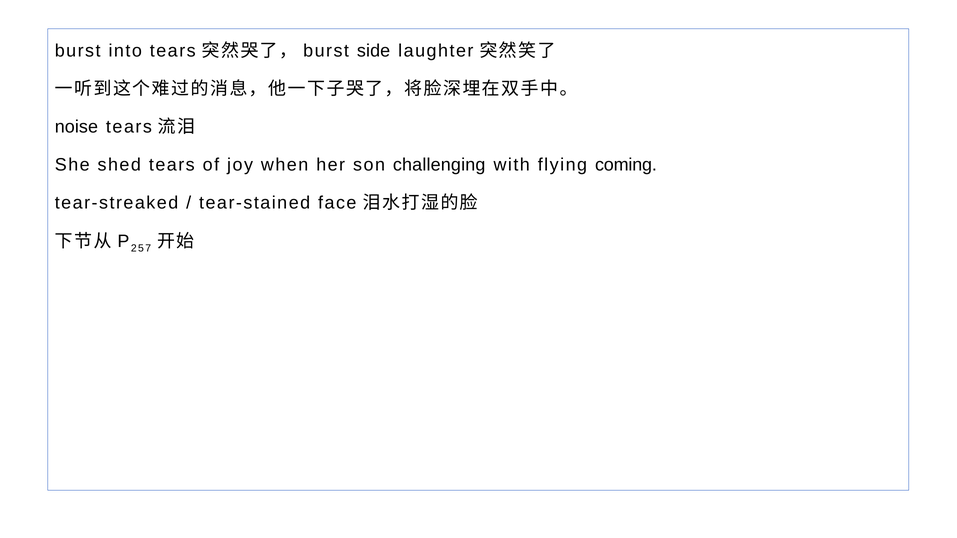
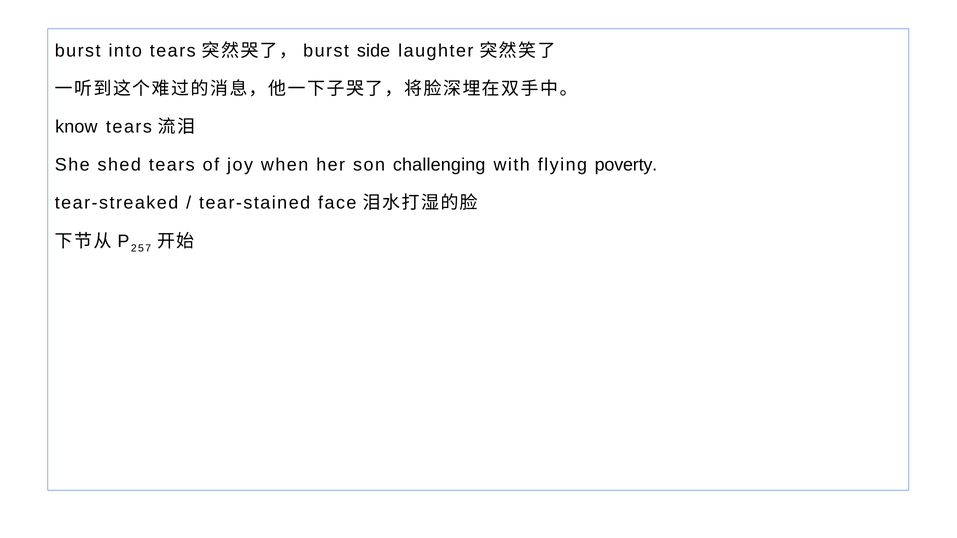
noise: noise -> know
coming: coming -> poverty
